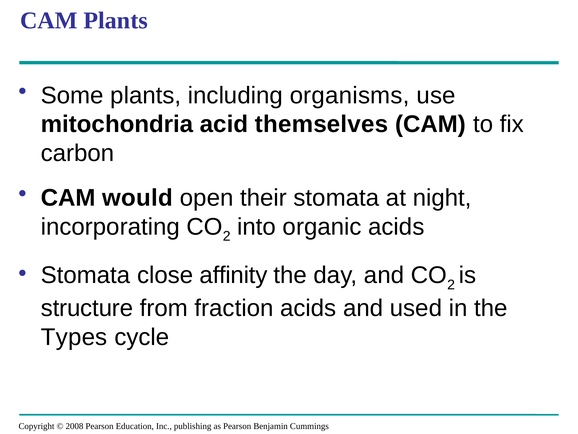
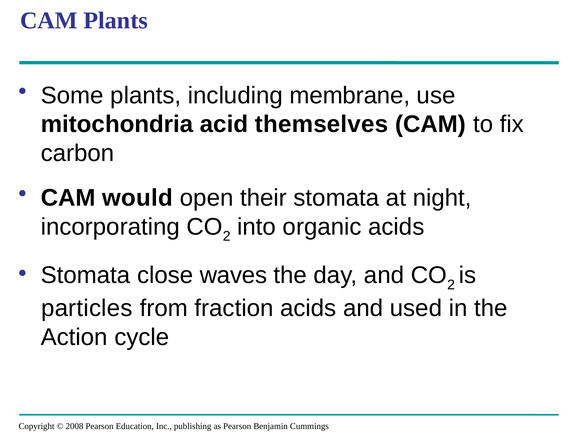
organisms: organisms -> membrane
affinity: affinity -> waves
structure: structure -> particles
Types: Types -> Action
